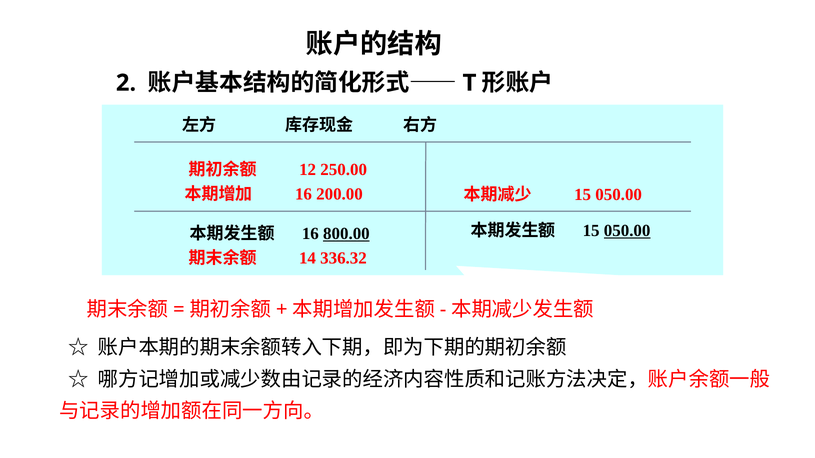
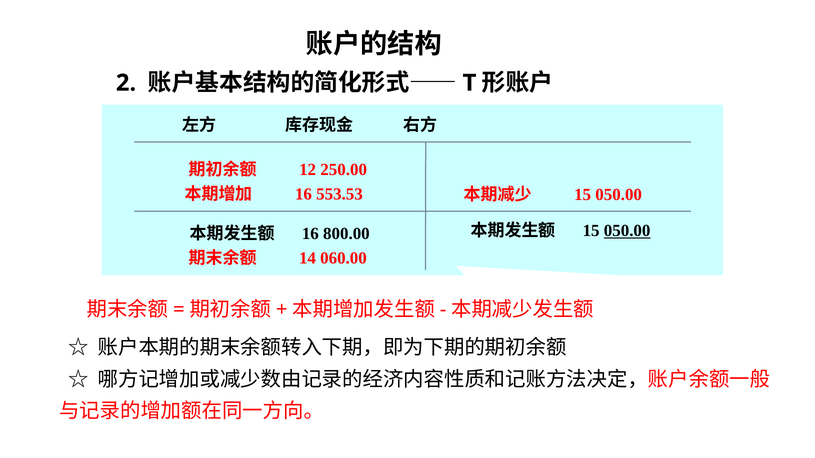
200.00: 200.00 -> 553.53
800.00 underline: present -> none
336.32: 336.32 -> 060.00
